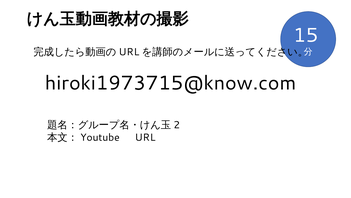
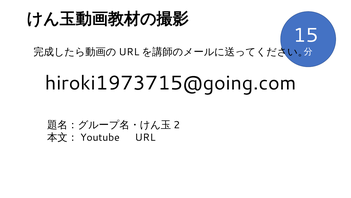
hiroki1973715@know.com: hiroki1973715@know.com -> hiroki1973715@going.com
